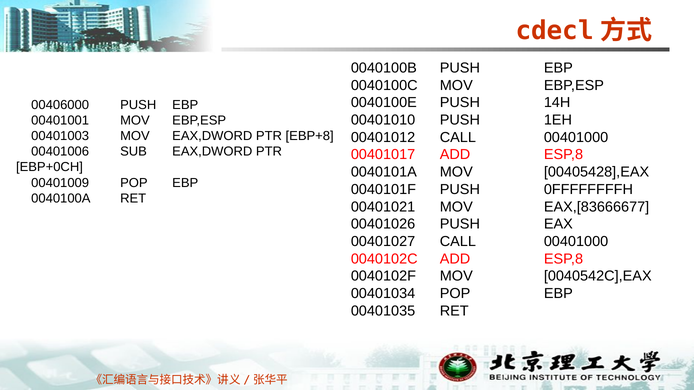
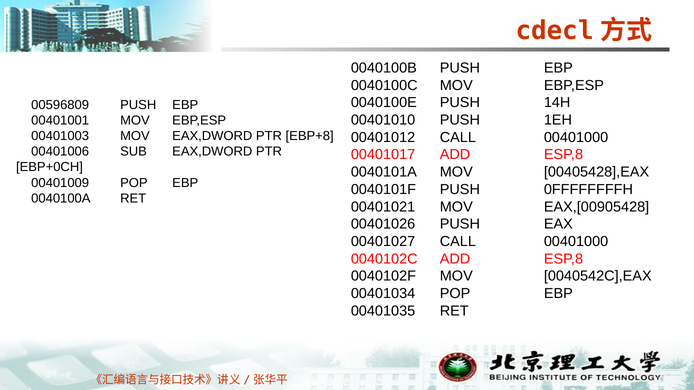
00406000: 00406000 -> 00596809
EAX,[83666677: EAX,[83666677 -> EAX,[00905428
